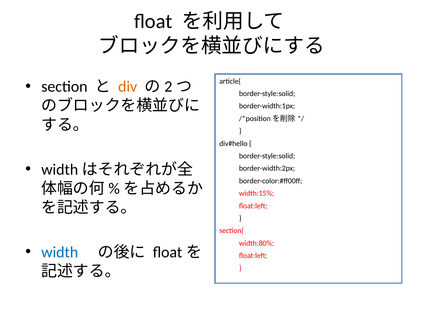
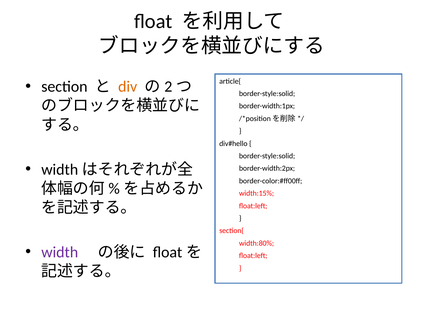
width colour: blue -> purple
